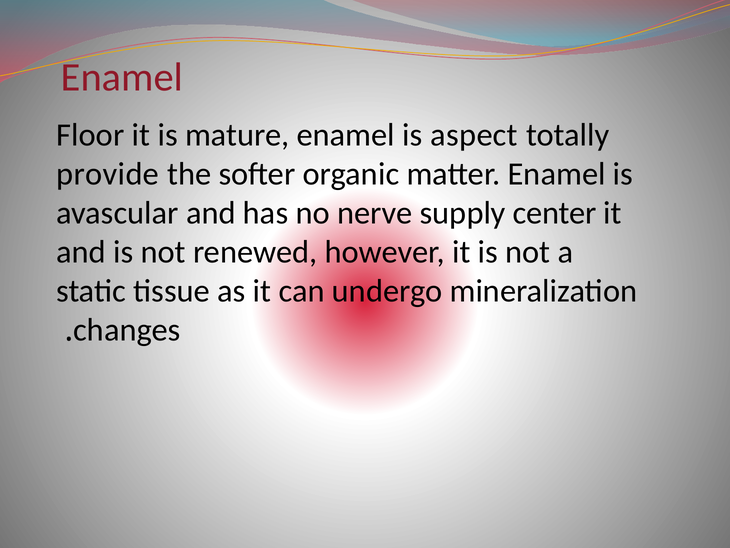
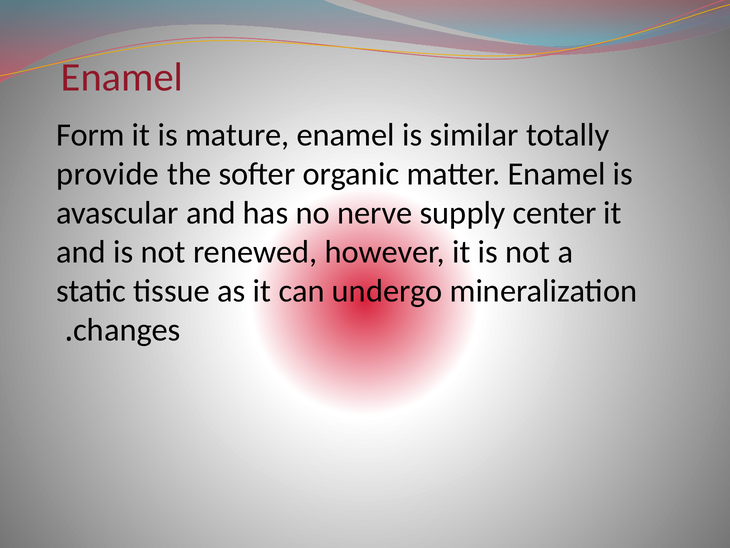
Floor: Floor -> Form
aspect: aspect -> similar
